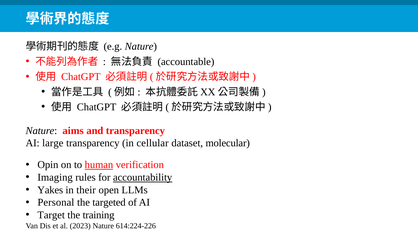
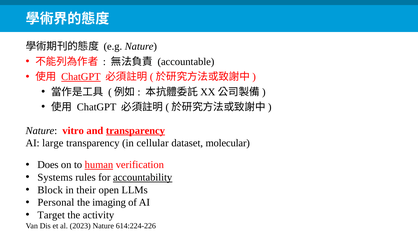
ChatGPT at (81, 77) underline: none -> present
aims: aims -> vitro
transparency at (135, 131) underline: none -> present
Opin: Opin -> Does
Imaging: Imaging -> Systems
Yakes: Yakes -> Block
targeted: targeted -> imaging
training: training -> activity
